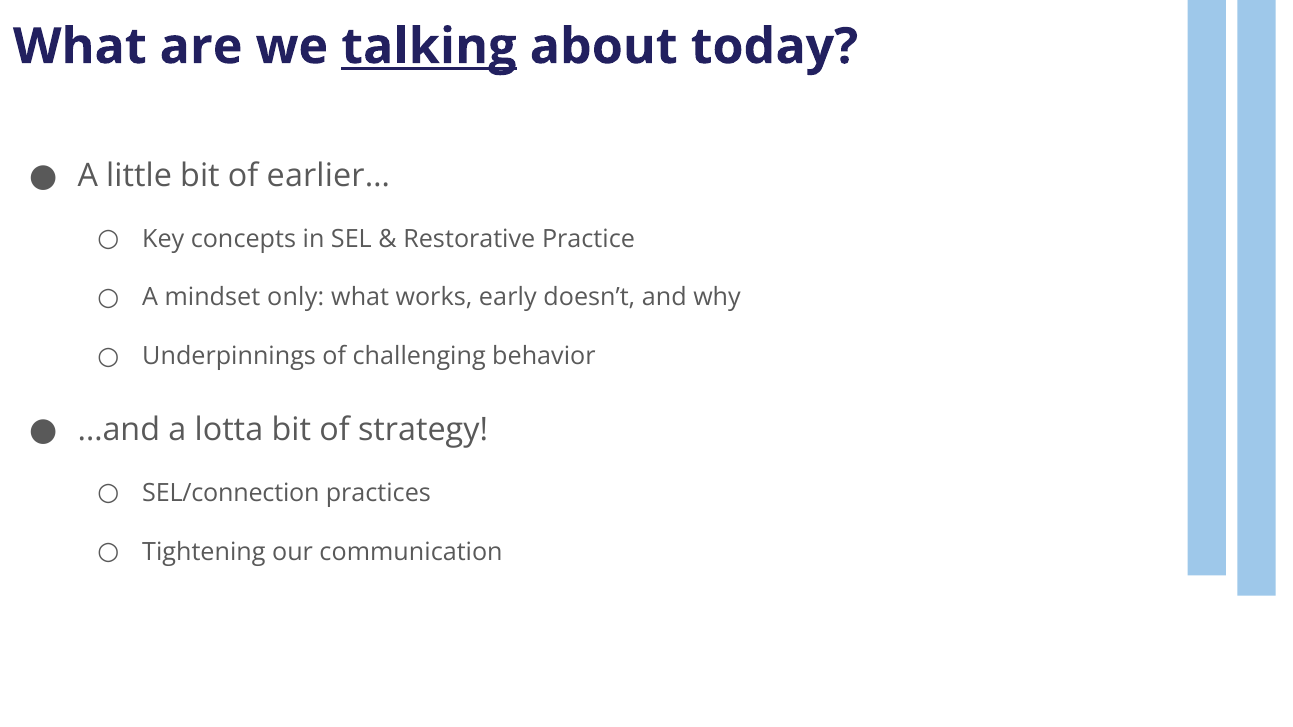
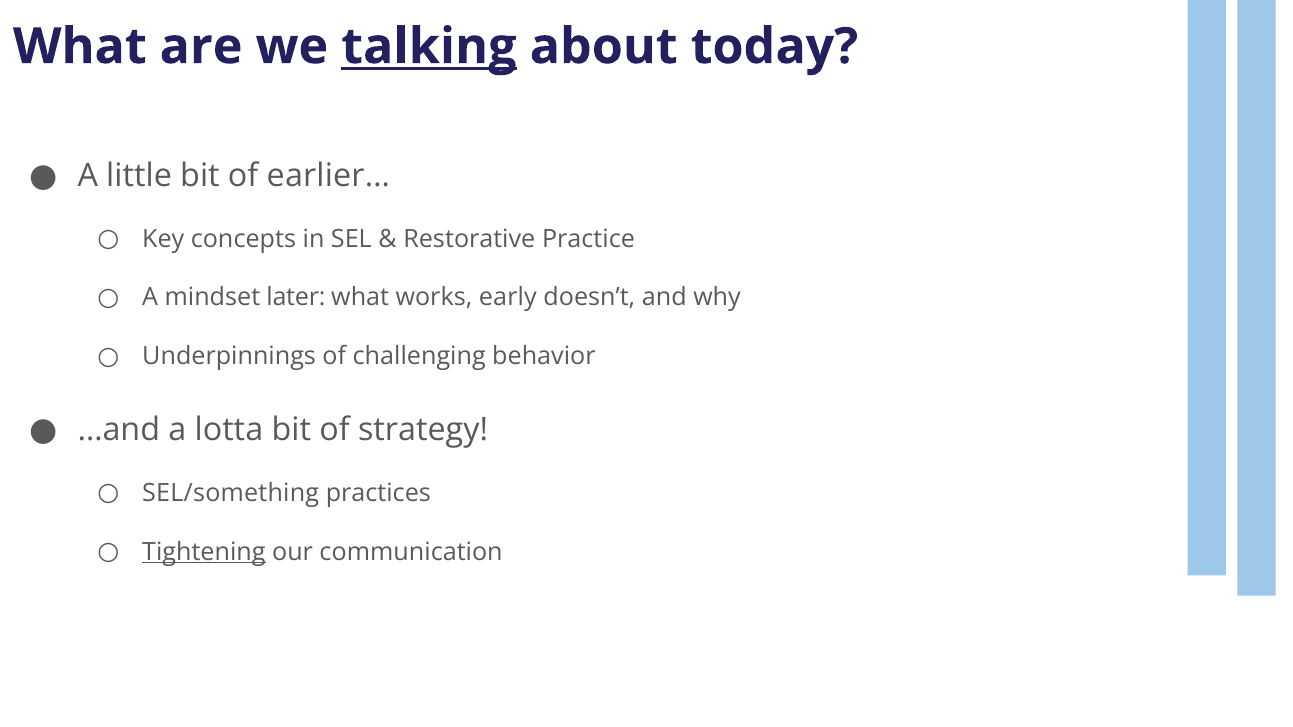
only: only -> later
SEL/connection: SEL/connection -> SEL/something
Tightening underline: none -> present
